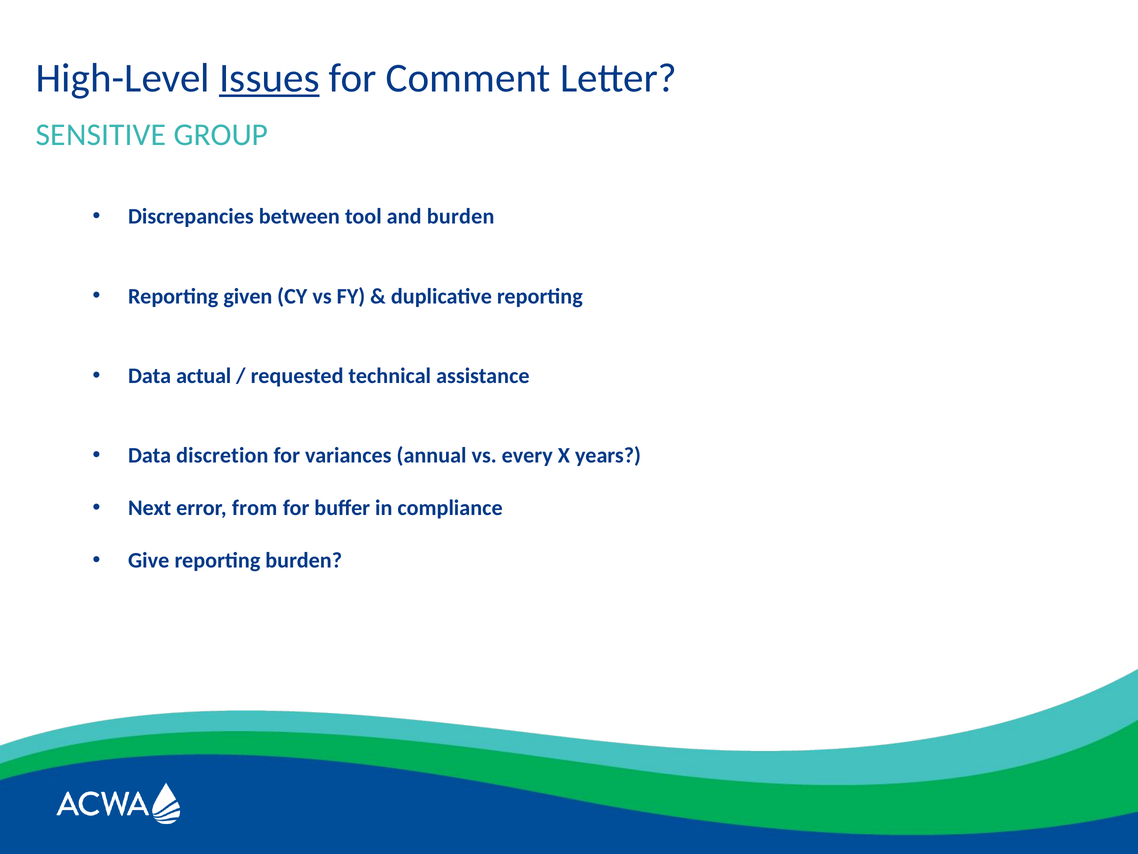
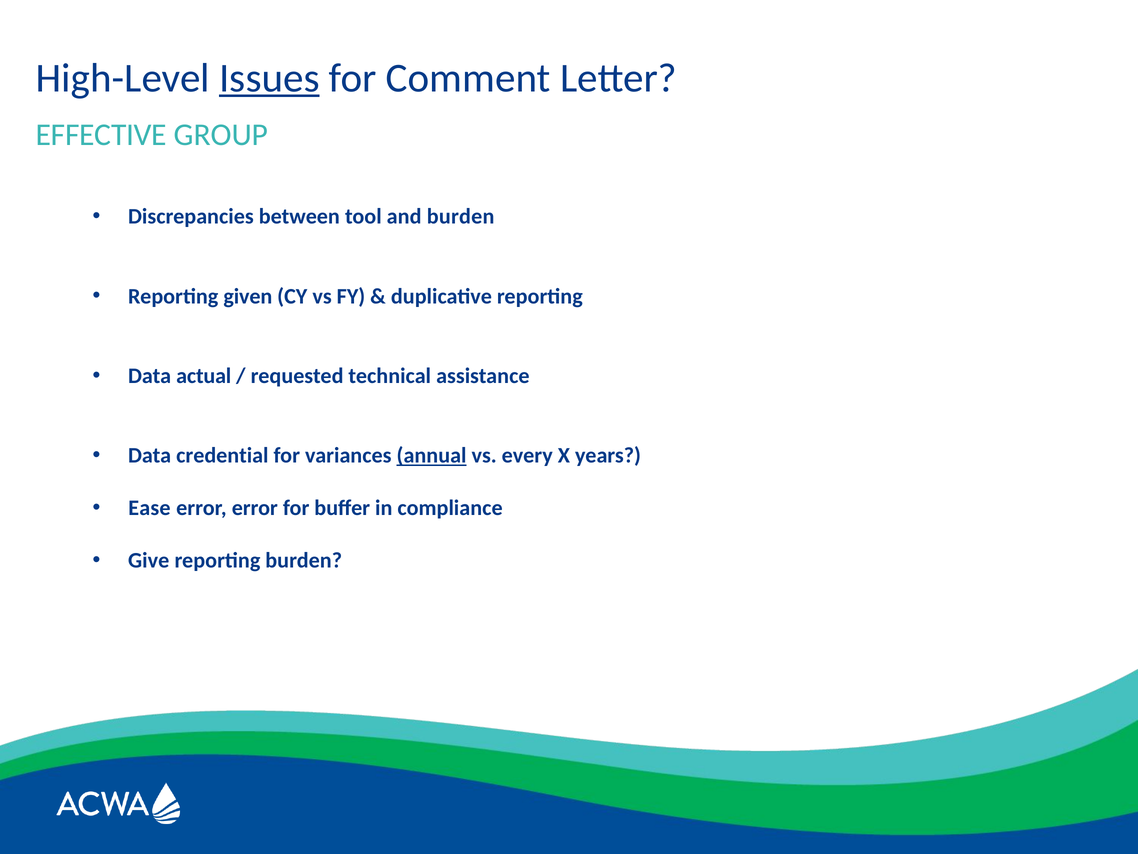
SENSITIVE: SENSITIVE -> EFFECTIVE
discretion: discretion -> credential
annual underline: none -> present
Next: Next -> Ease
error from: from -> error
